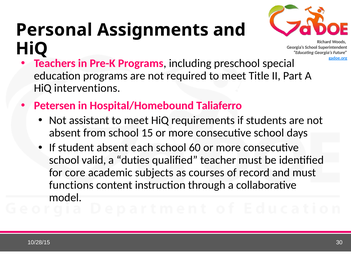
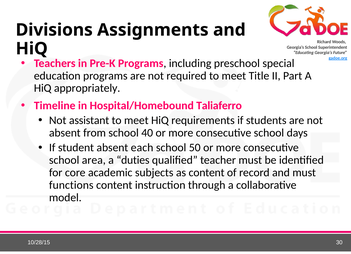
Personal: Personal -> Divisions
interventions: interventions -> appropriately
Petersen: Petersen -> Timeline
15: 15 -> 40
60: 60 -> 50
valid: valid -> area
as courses: courses -> content
